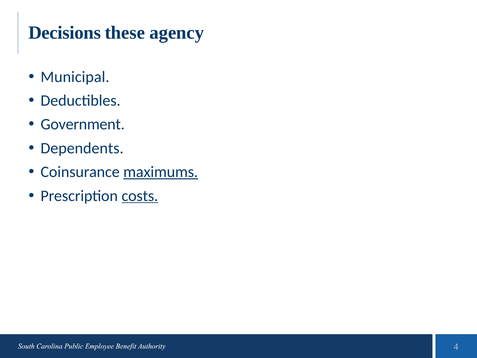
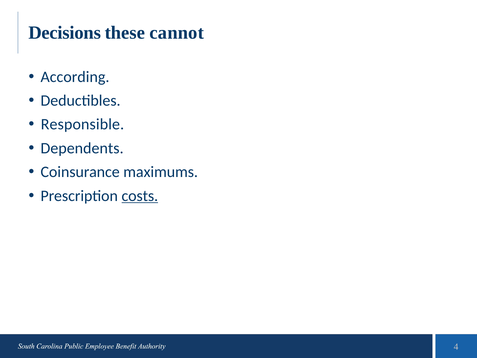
agency: agency -> cannot
Municipal: Municipal -> According
Government: Government -> Responsible
maximums underline: present -> none
